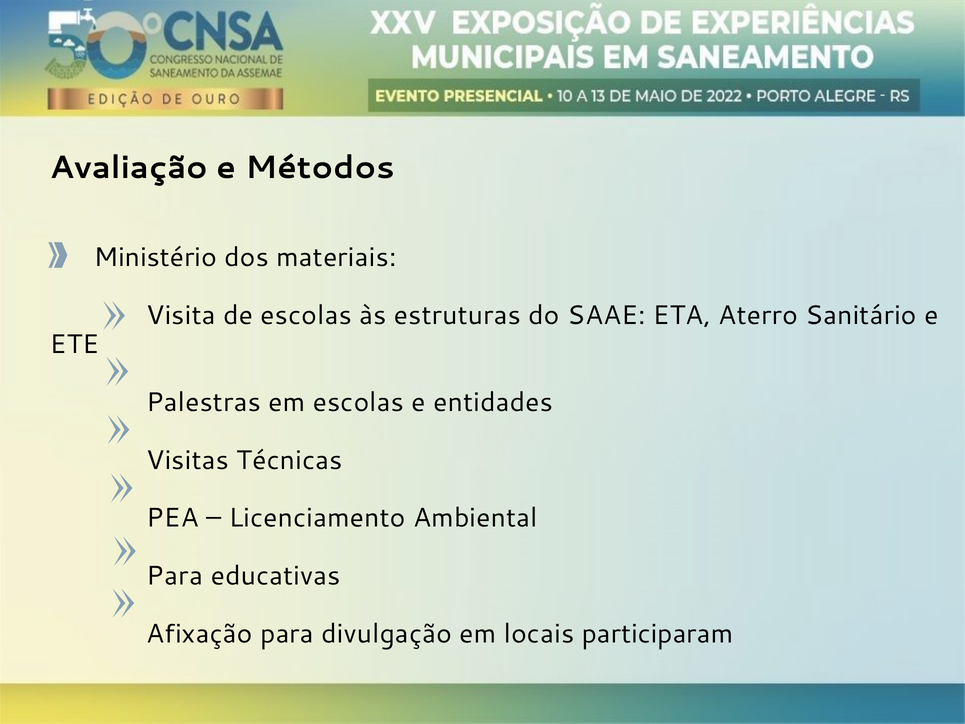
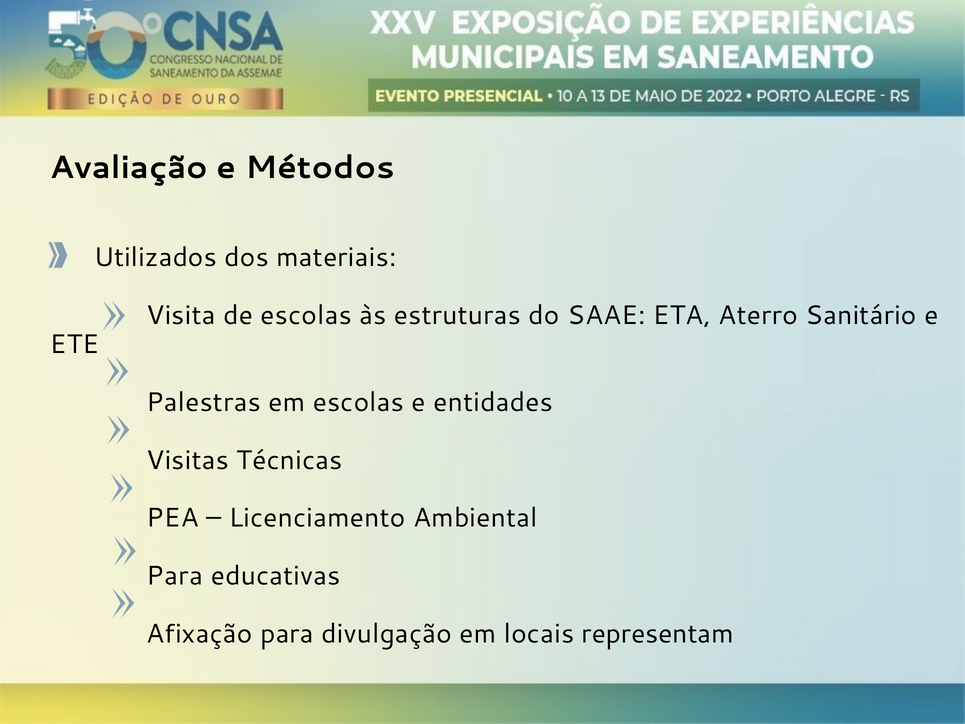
Ministério: Ministério -> Utilizados
participaram: participaram -> representam
